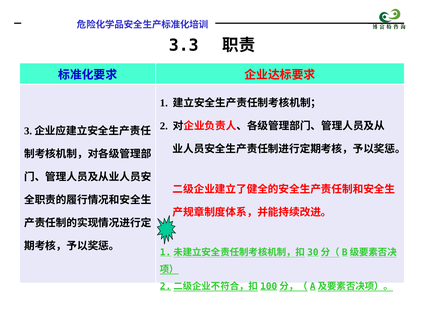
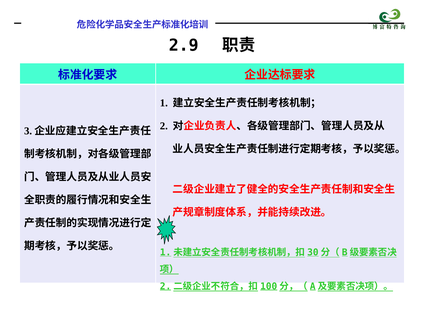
3.3: 3.3 -> 2.9
